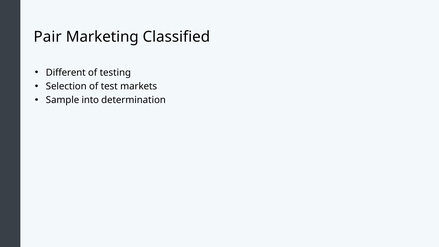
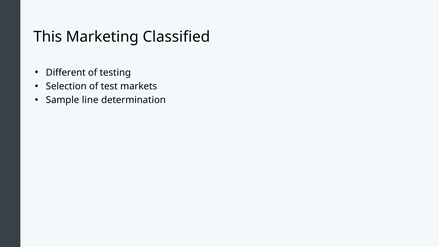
Pair: Pair -> This
into: into -> line
